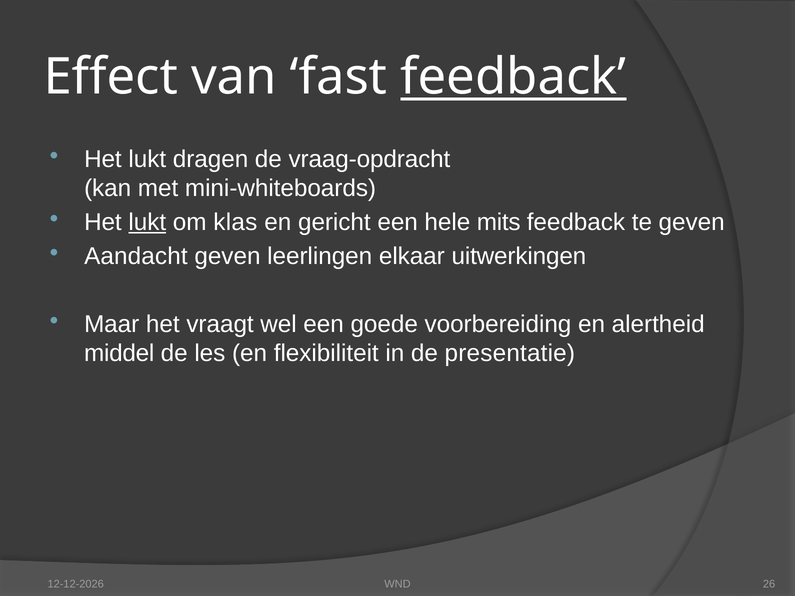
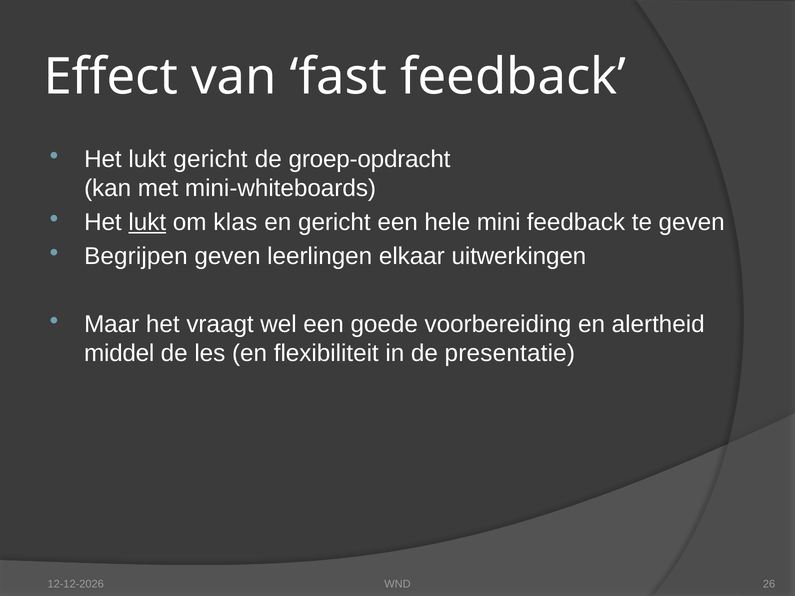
feedback at (513, 77) underline: present -> none
lukt dragen: dragen -> gericht
vraag-opdracht: vraag-opdracht -> groep-opdracht
mits: mits -> mini
Aandacht: Aandacht -> Begrijpen
